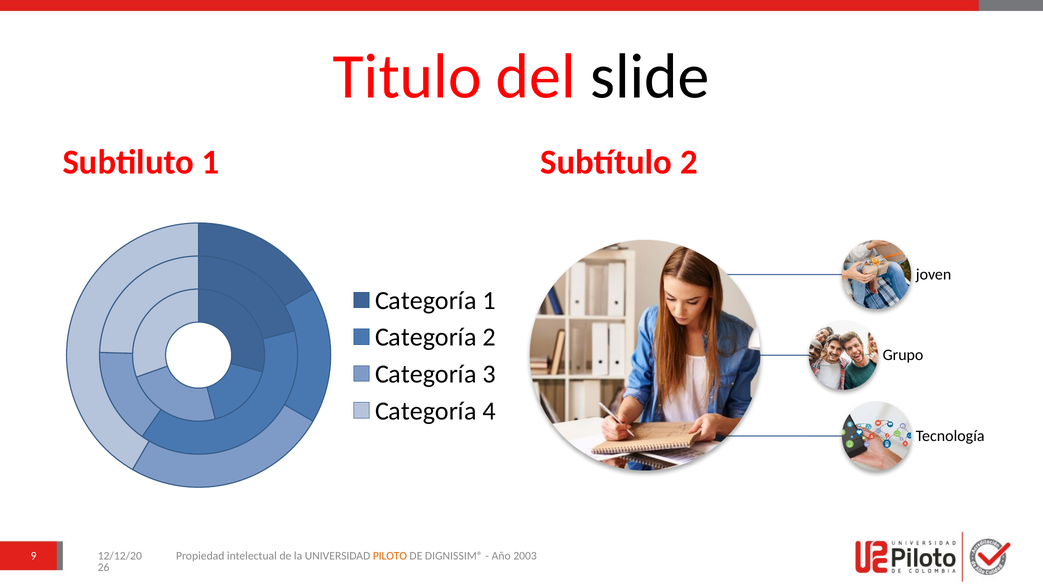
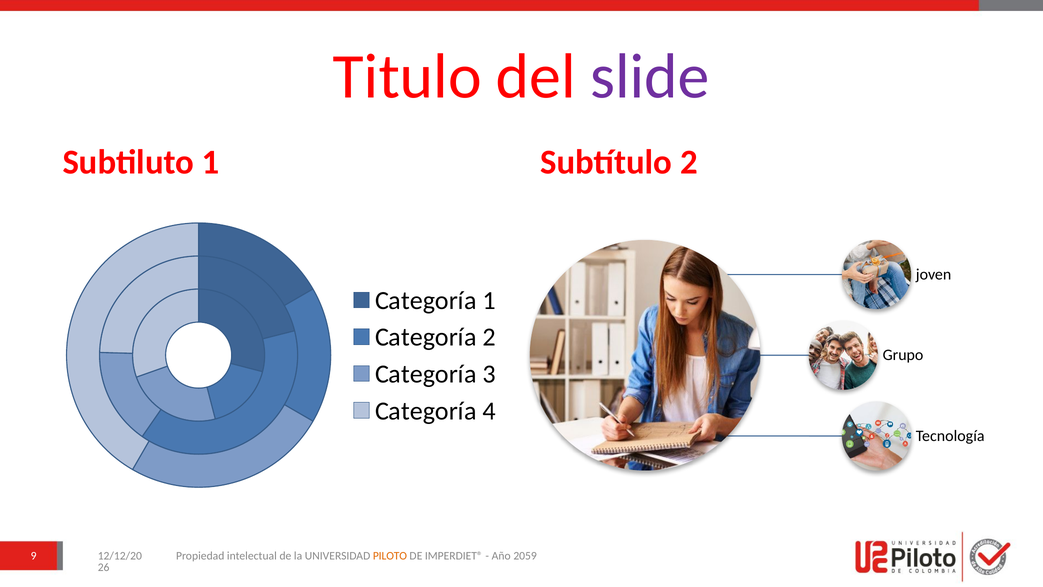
slide colour: black -> purple
DIGNISSIM®: DIGNISSIM® -> IMPERDIET®
2003: 2003 -> 2059
